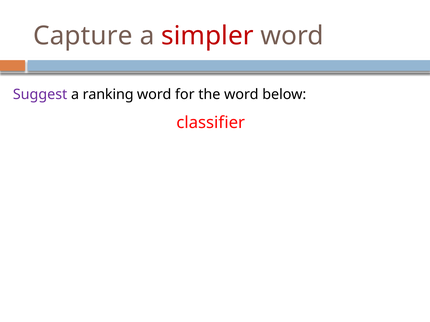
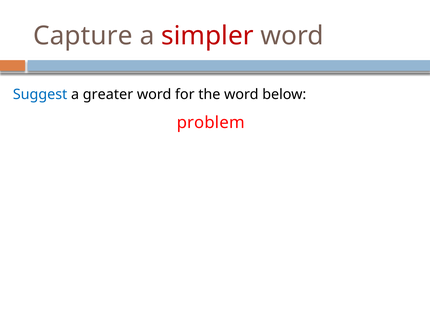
Suggest colour: purple -> blue
ranking: ranking -> greater
classifier: classifier -> problem
